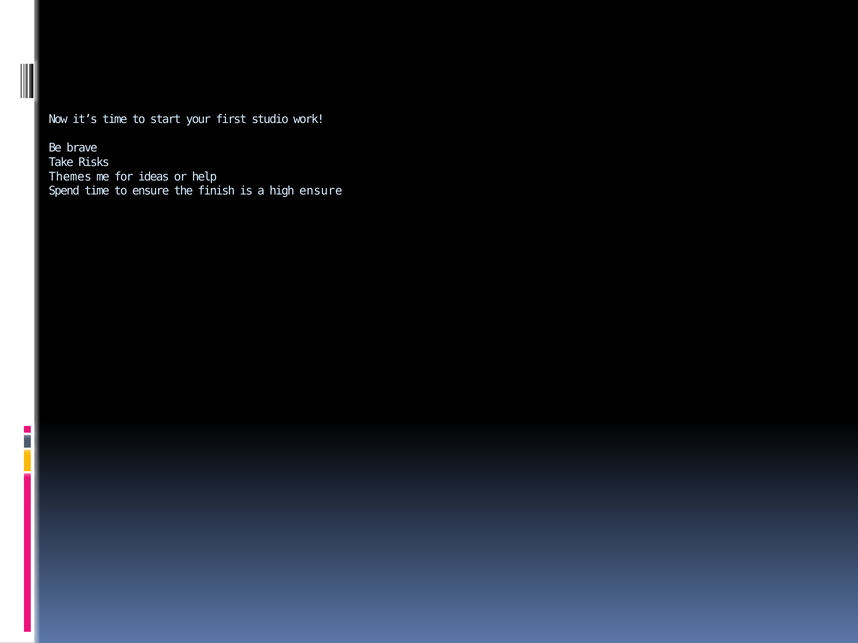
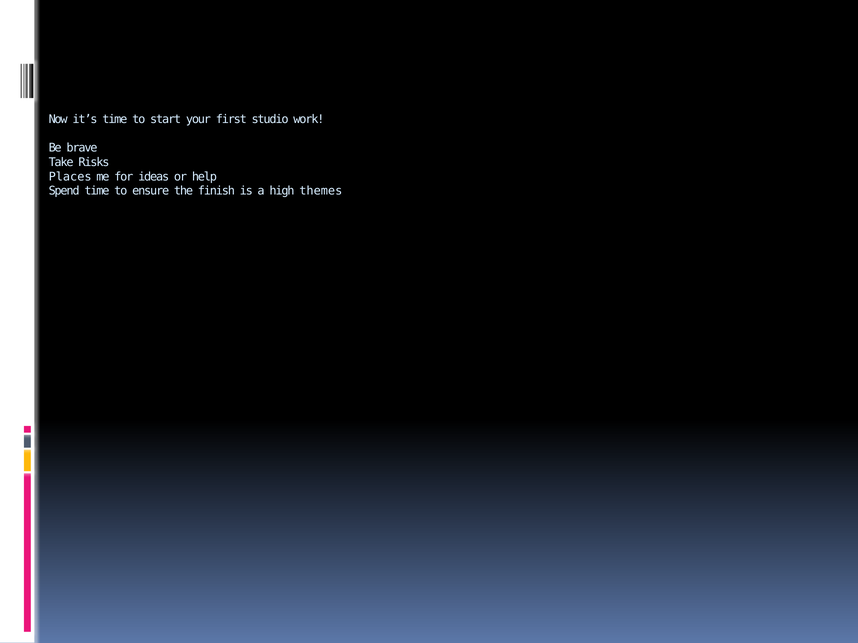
Themes: Themes -> Places
high ensure: ensure -> themes
